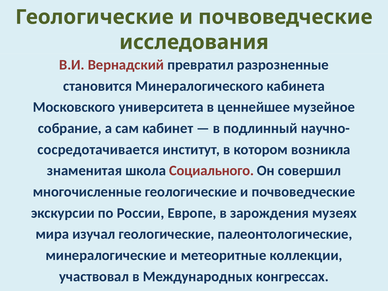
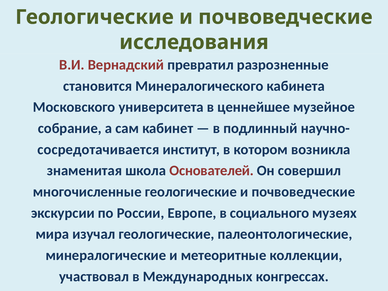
Социального: Социального -> Основателей
зарождения: зарождения -> социального
